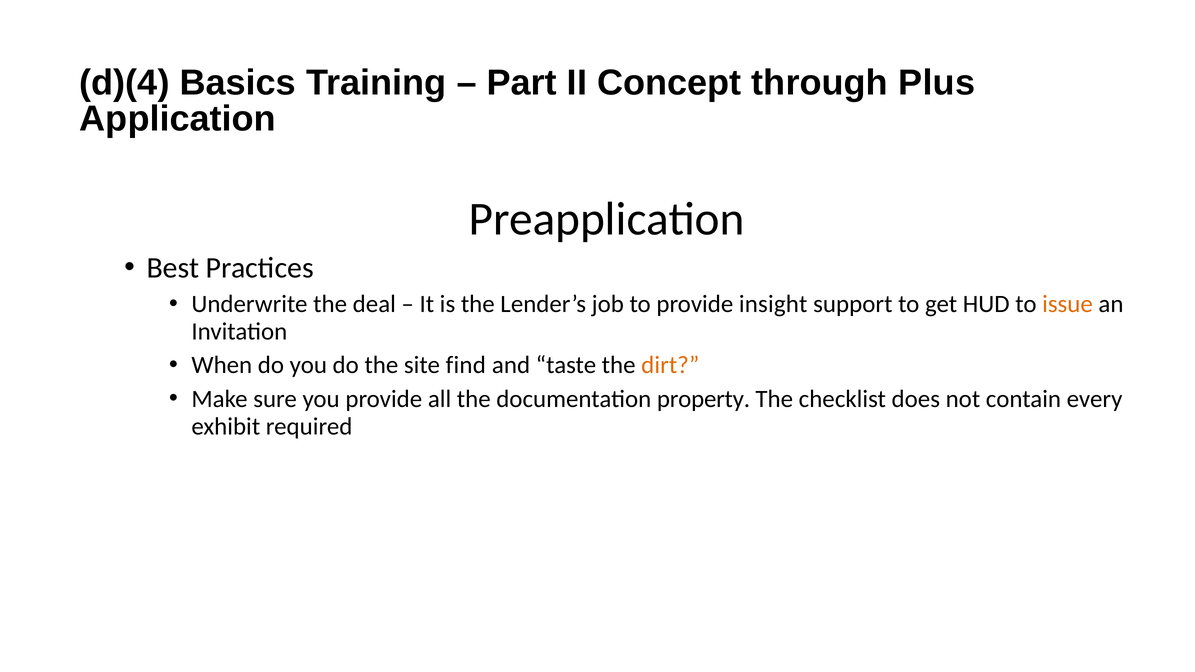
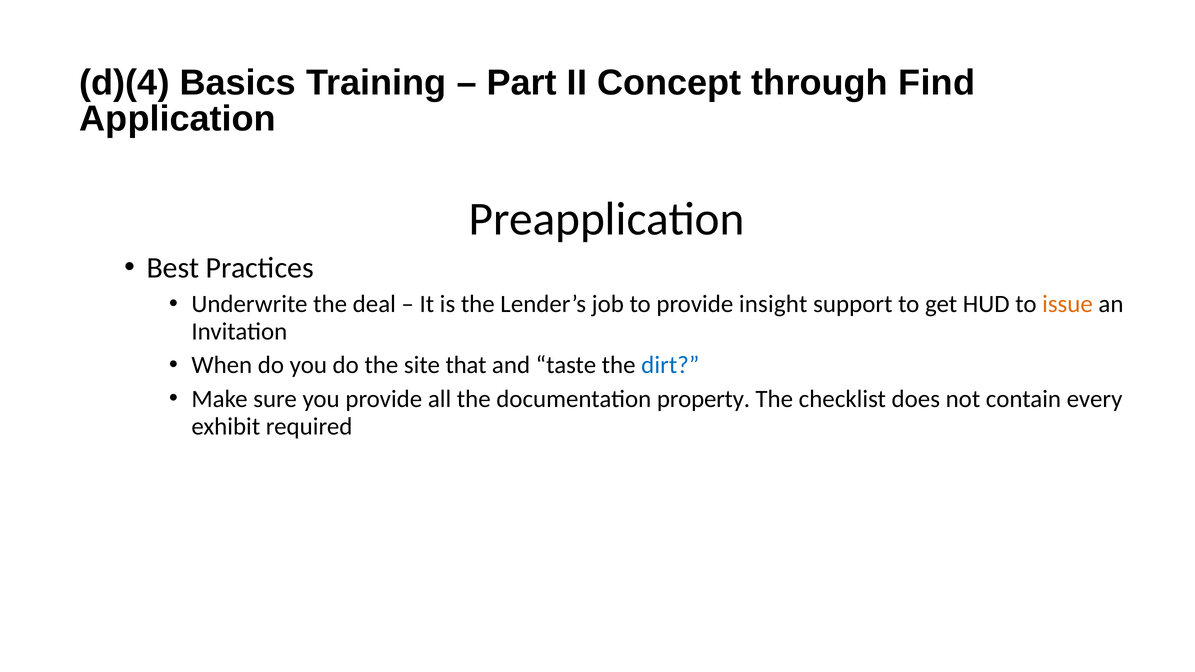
Plus: Plus -> Find
find: find -> that
dirt colour: orange -> blue
